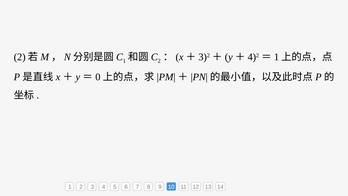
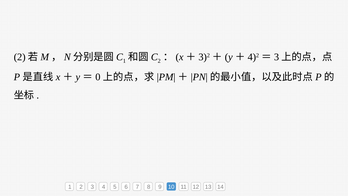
1 at (277, 57): 1 -> 3
